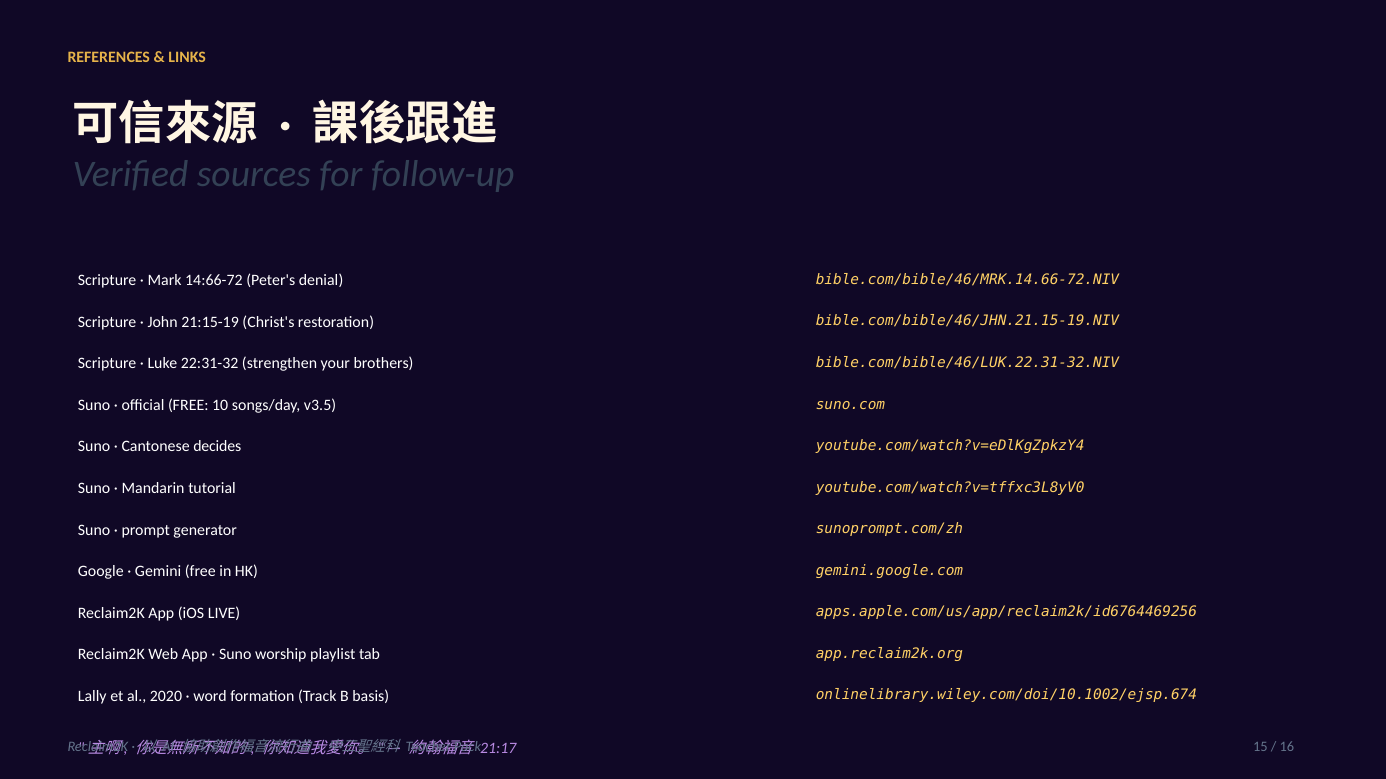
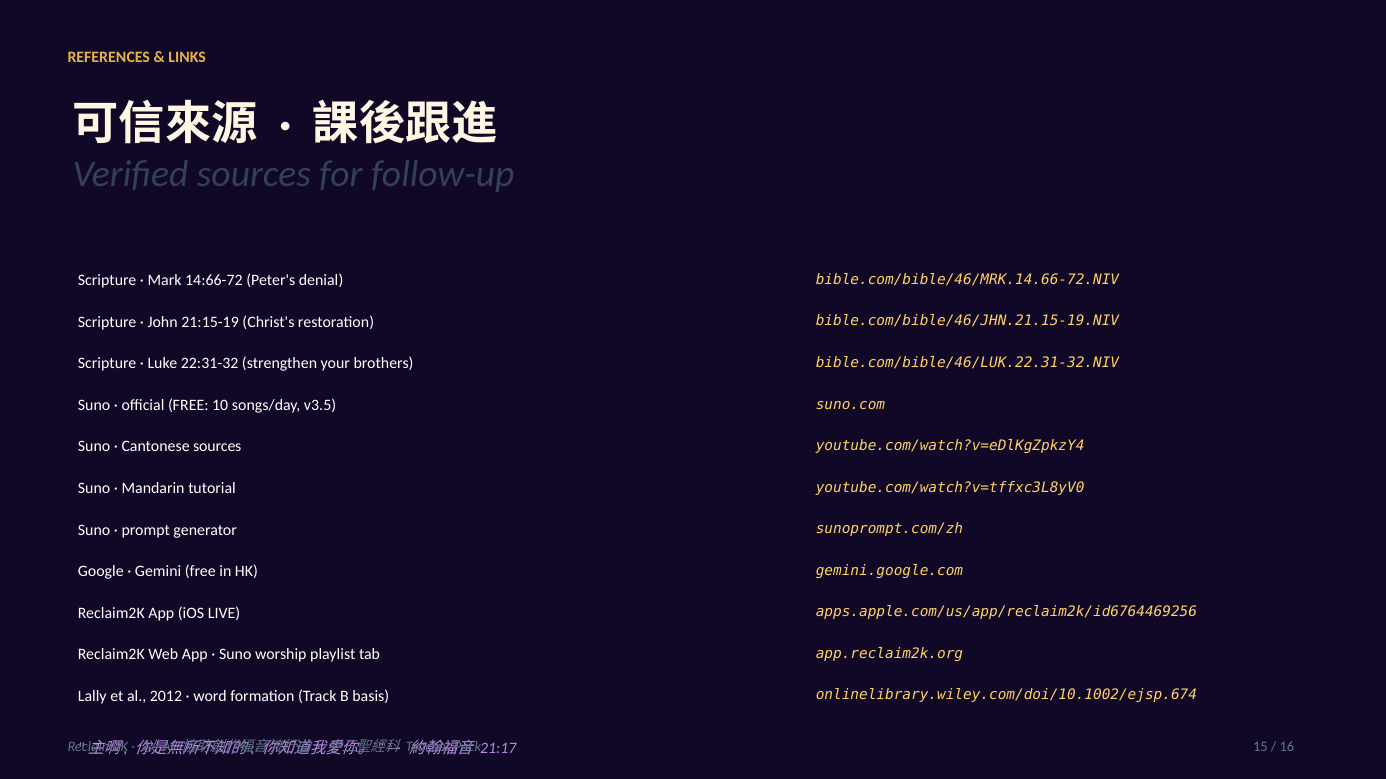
Cantonese decides: decides -> sources
2020: 2020 -> 2012
